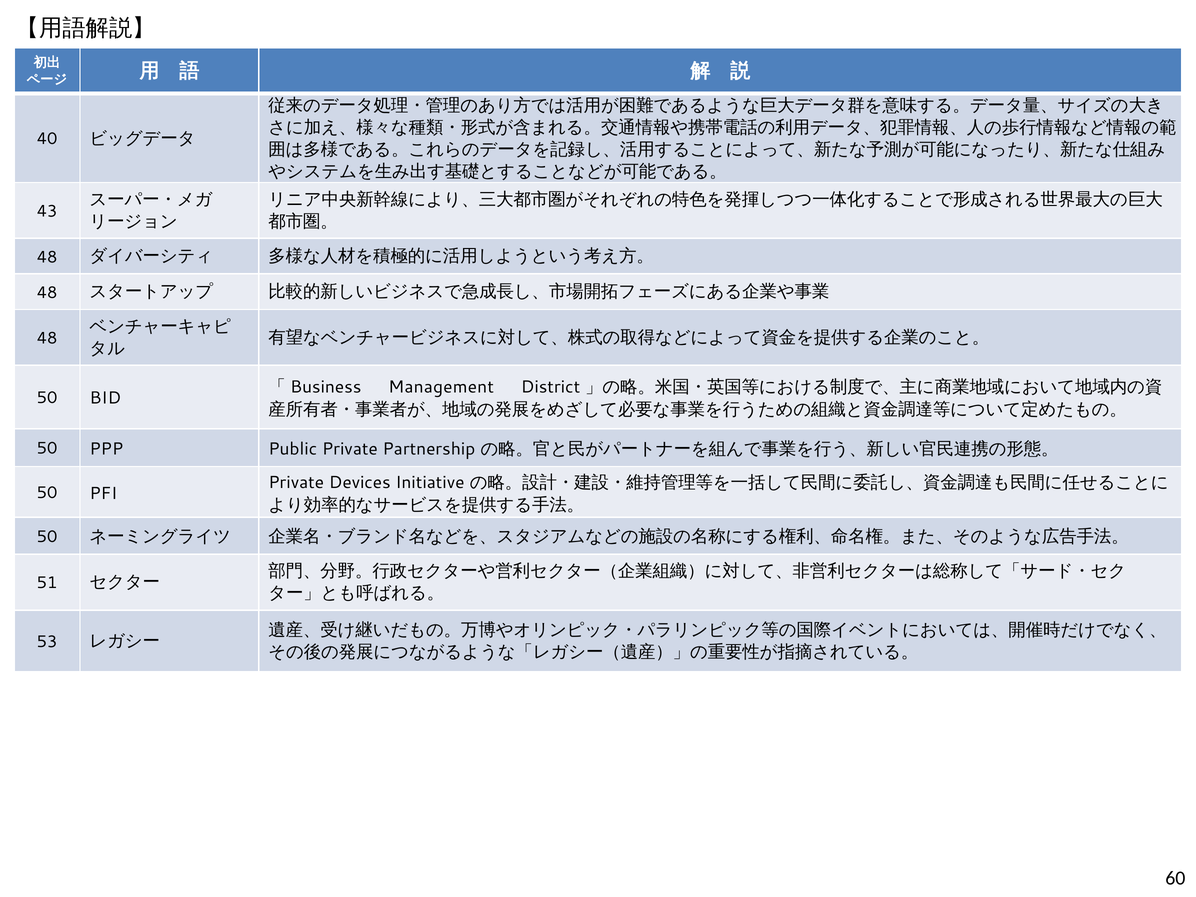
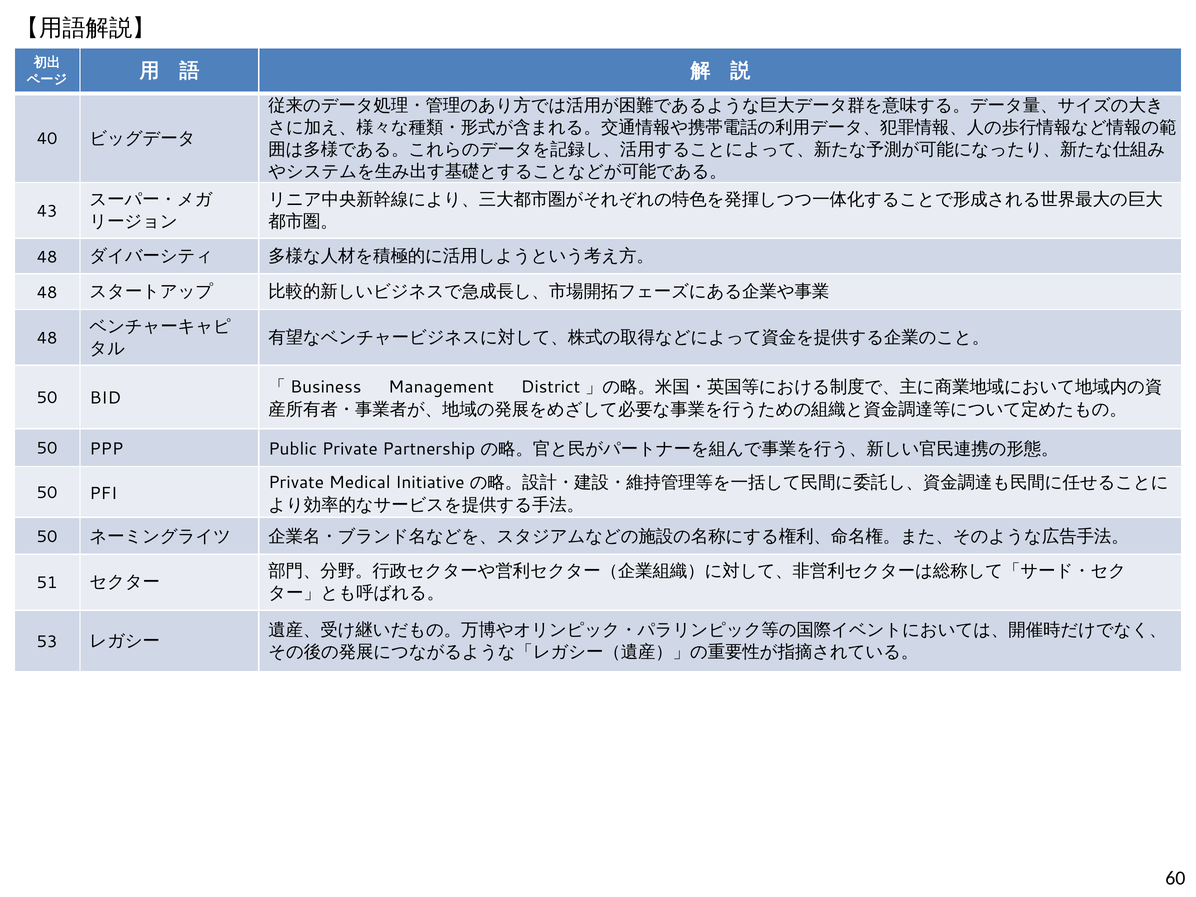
Devices: Devices -> Medical
